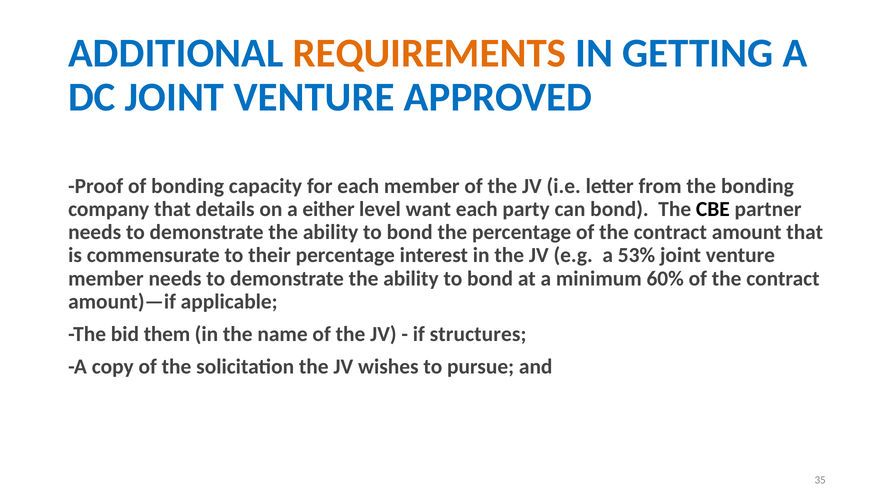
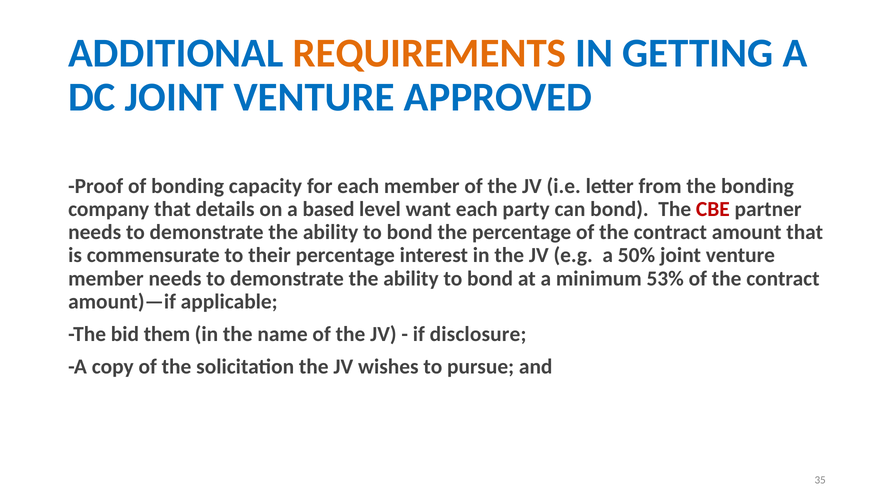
either: either -> based
CBE colour: black -> red
53%: 53% -> 50%
60%: 60% -> 53%
structures: structures -> disclosure
